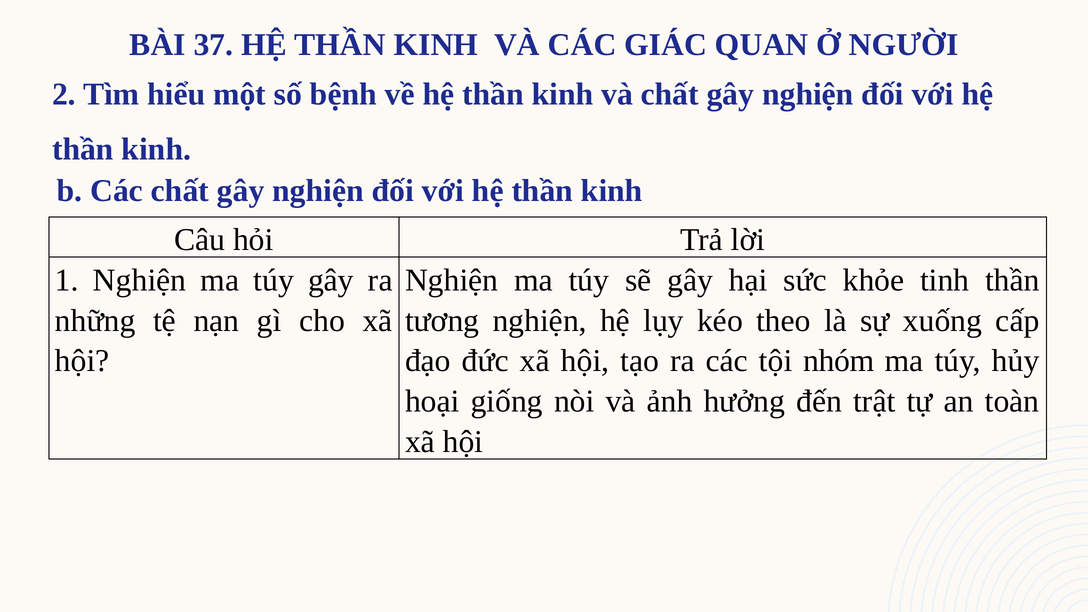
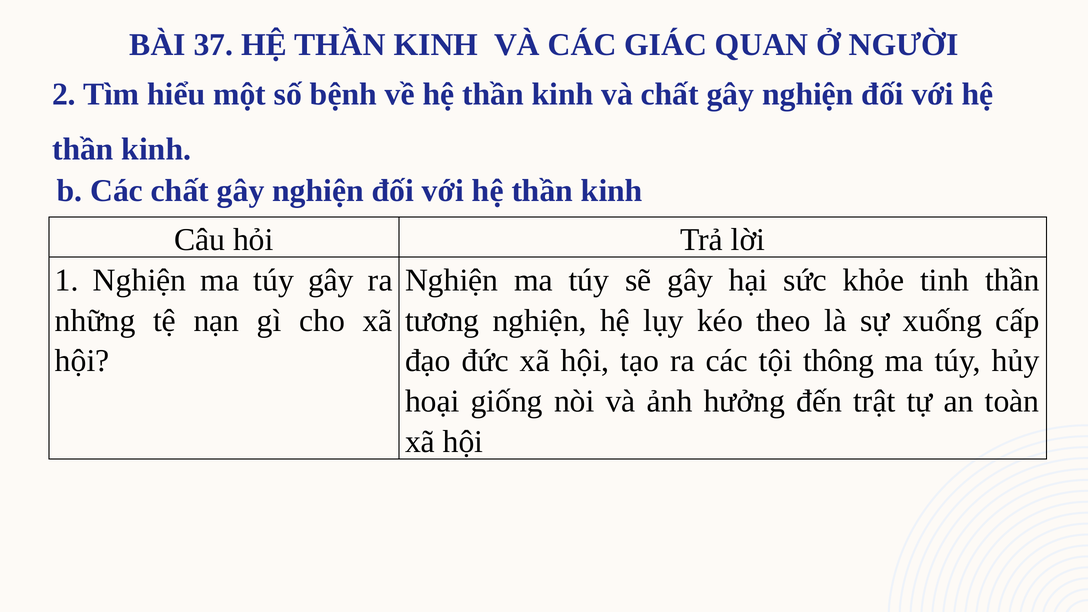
nhóm: nhóm -> thông
